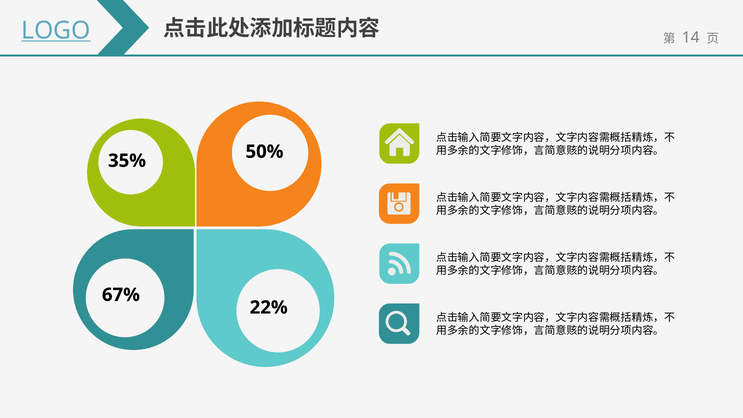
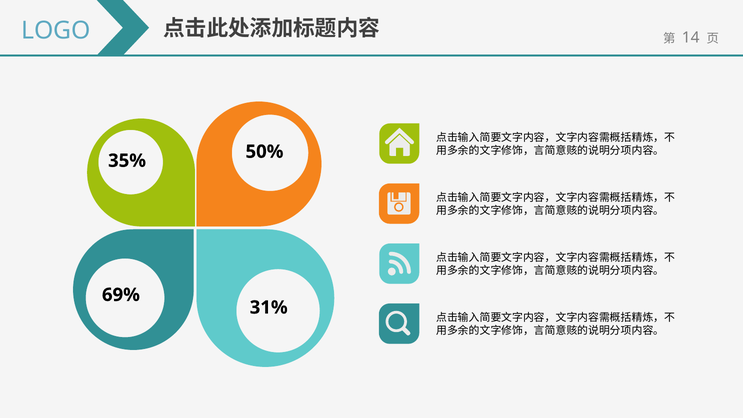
LOGO underline: present -> none
67%: 67% -> 69%
22%: 22% -> 31%
